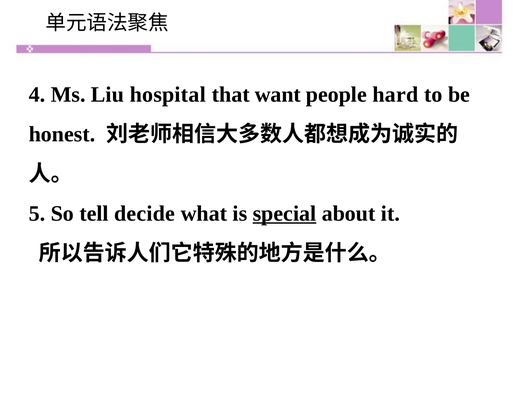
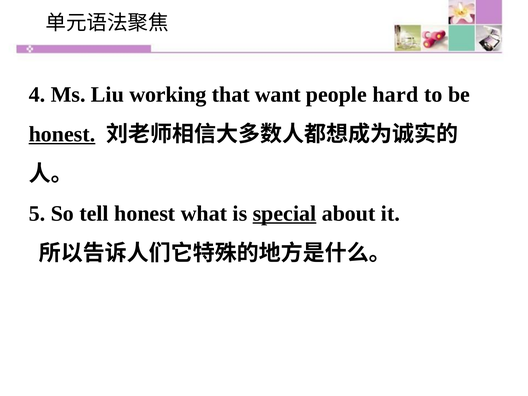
hospital: hospital -> working
honest at (62, 134) underline: none -> present
tell decide: decide -> honest
